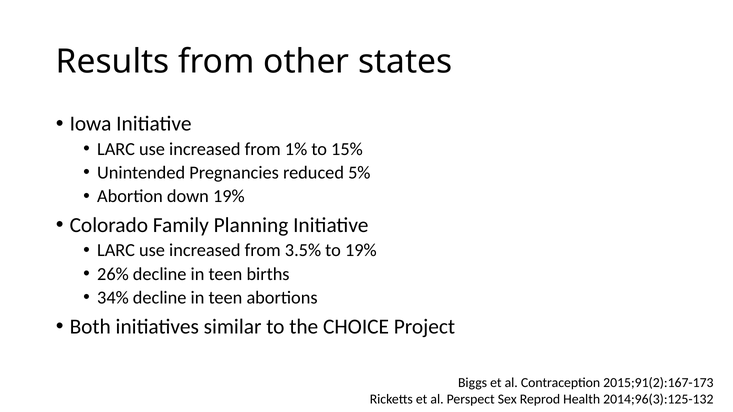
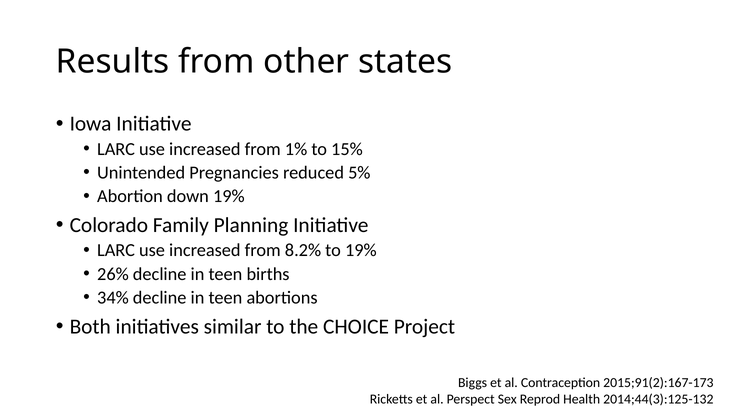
3.5%: 3.5% -> 8.2%
2014;96(3):125-132: 2014;96(3):125-132 -> 2014;44(3):125-132
